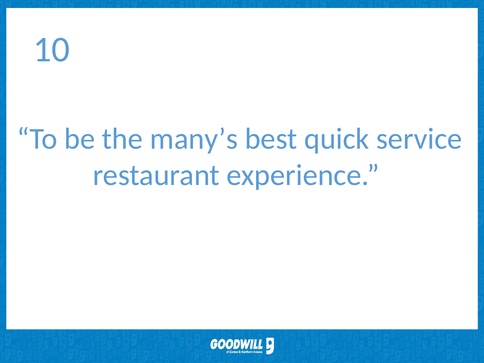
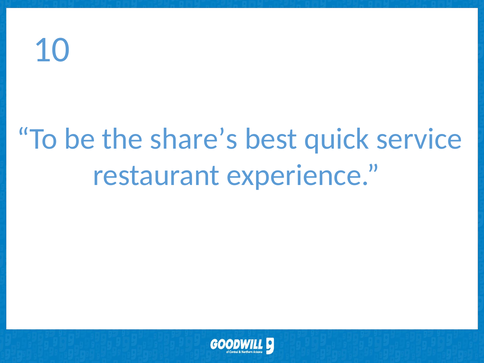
many’s: many’s -> share’s
